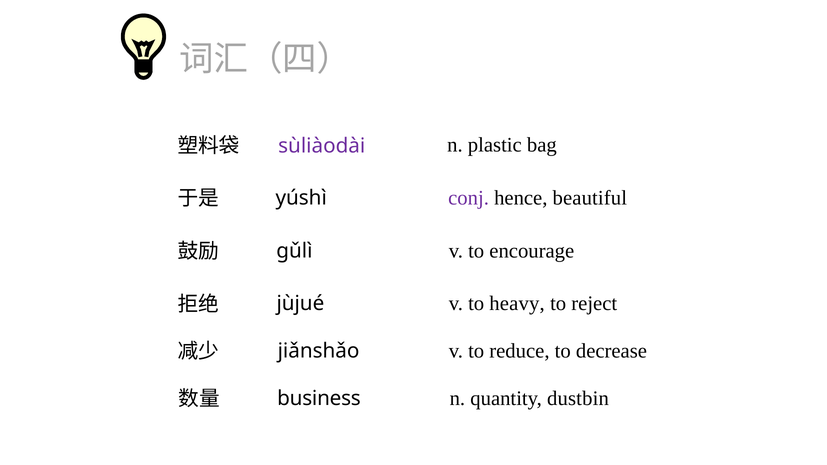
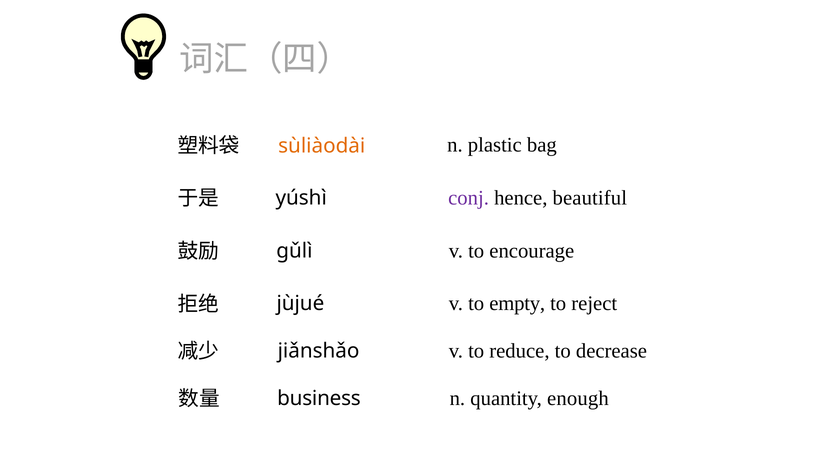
sùliàodài colour: purple -> orange
heavy: heavy -> empty
dustbin: dustbin -> enough
